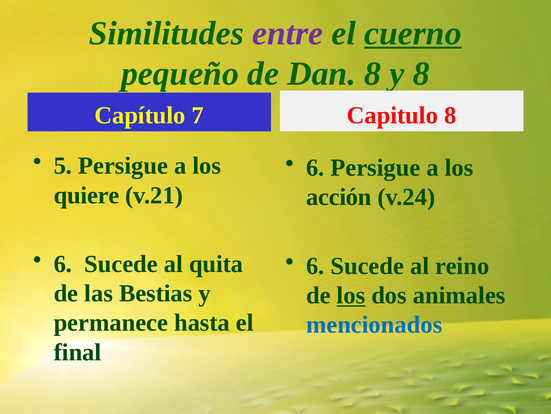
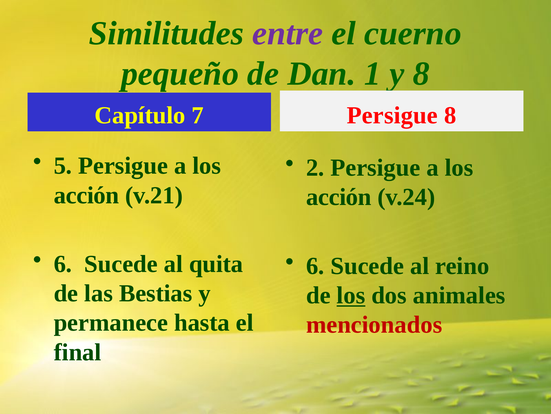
cuerno underline: present -> none
Dan 8: 8 -> 1
Capitulo at (392, 115): Capitulo -> Persigue
6 at (315, 167): 6 -> 2
quiere at (86, 195): quiere -> acción
mencionados colour: blue -> red
